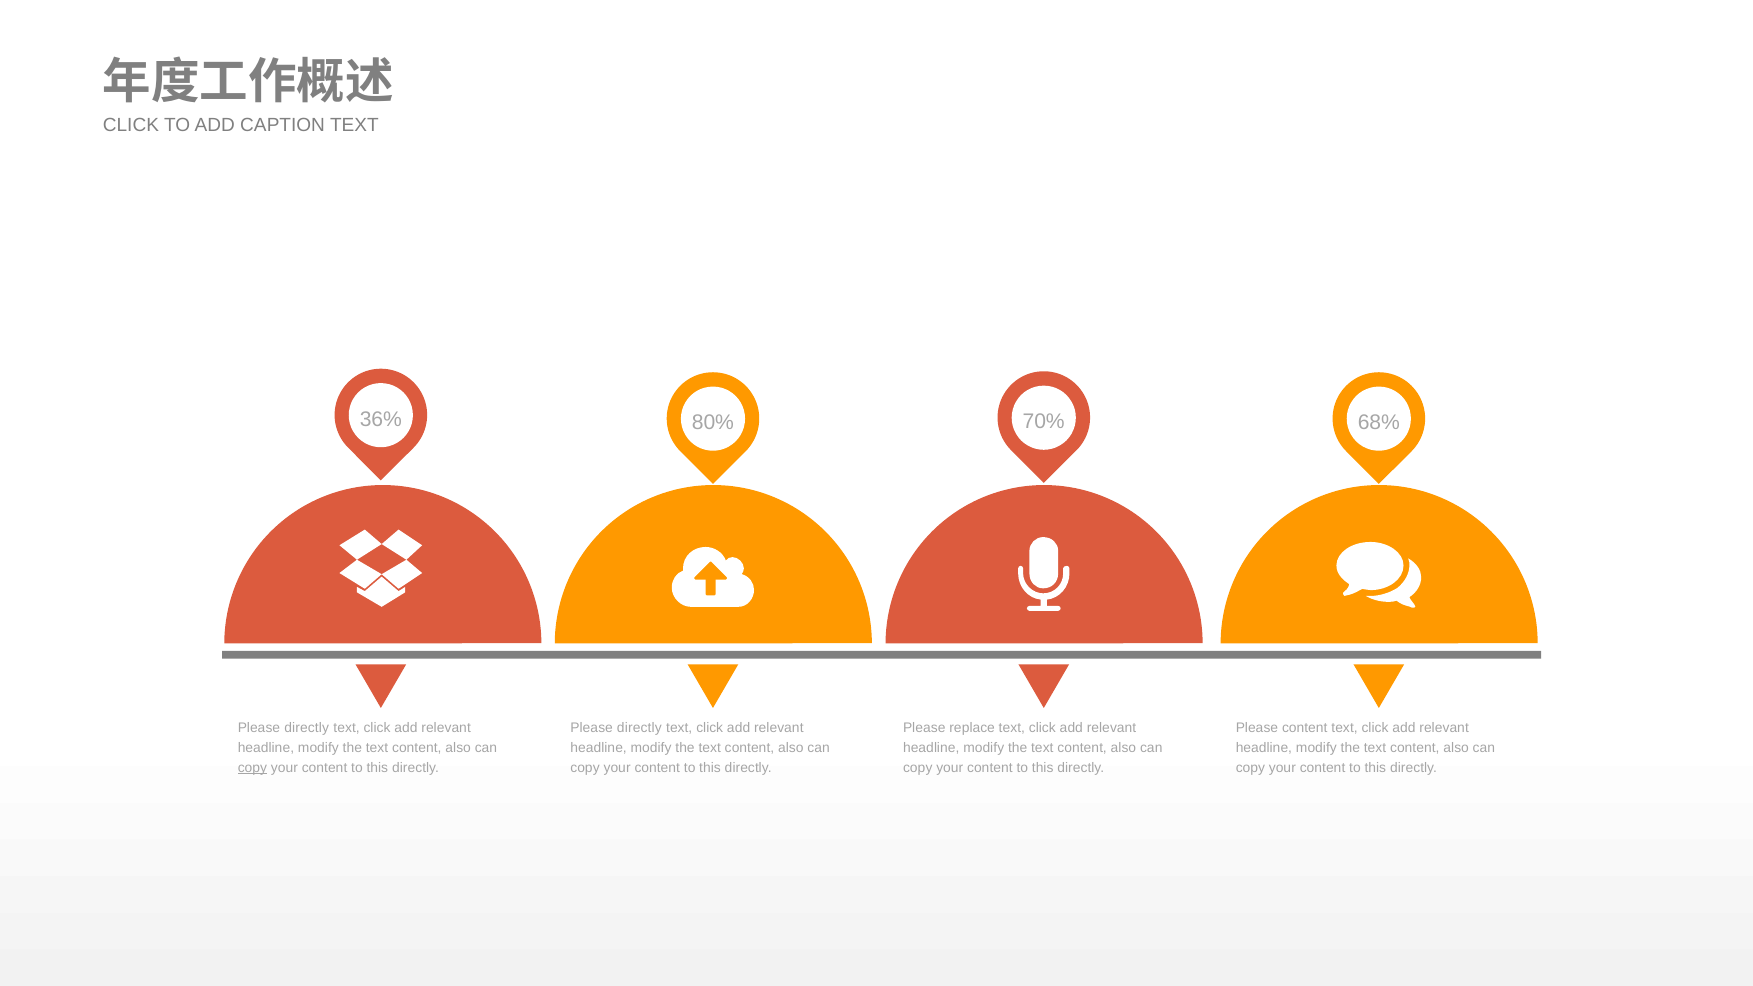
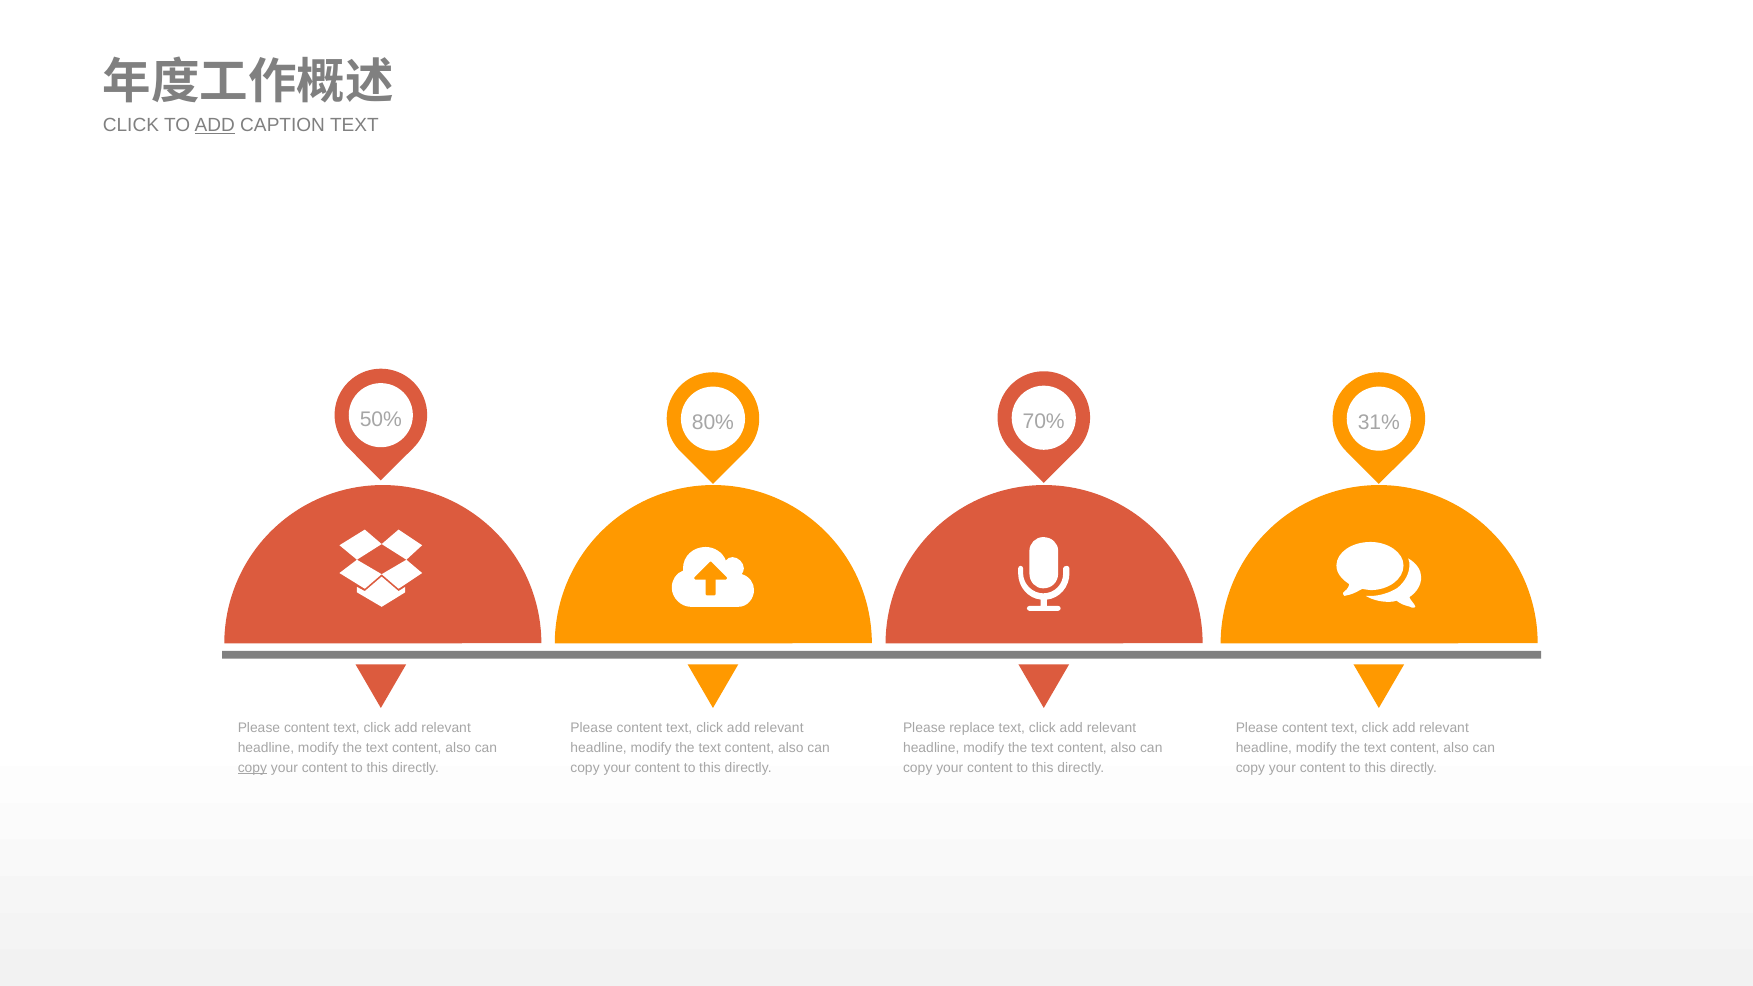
ADD at (215, 125) underline: none -> present
36%: 36% -> 50%
68%: 68% -> 31%
directly at (307, 728): directly -> content
directly at (639, 728): directly -> content
